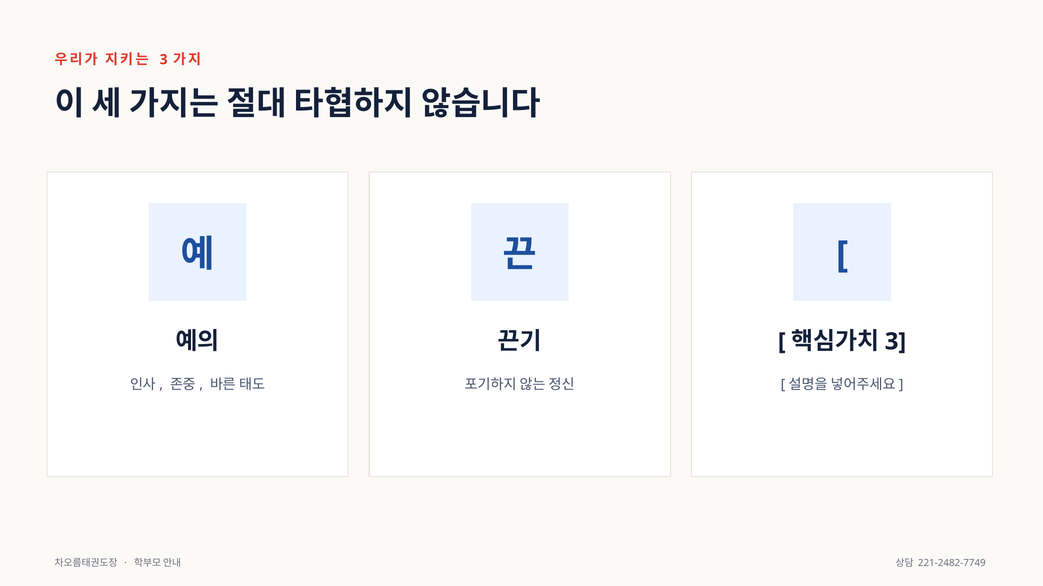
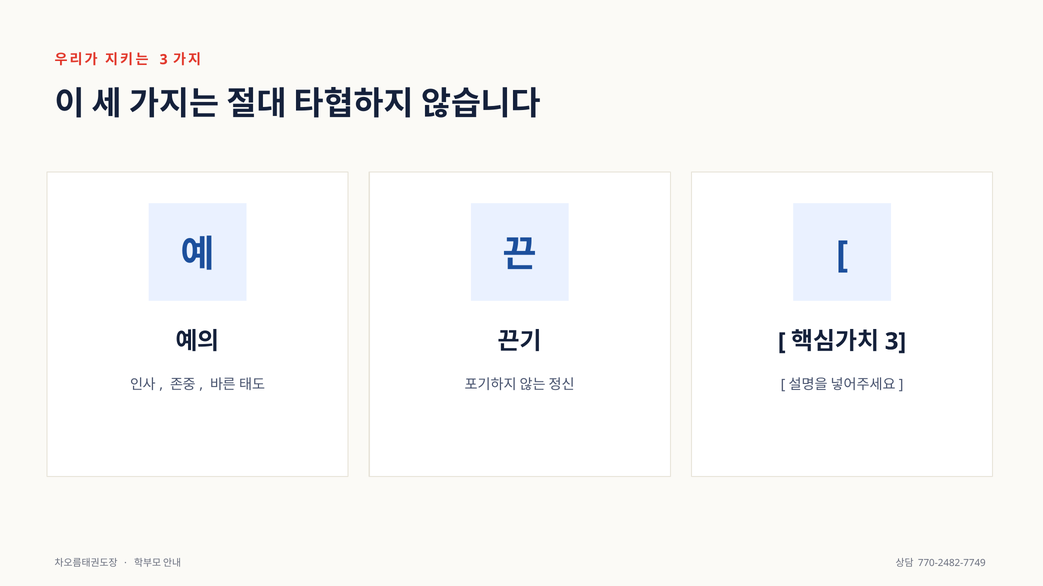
221-2482-7749: 221-2482-7749 -> 770-2482-7749
